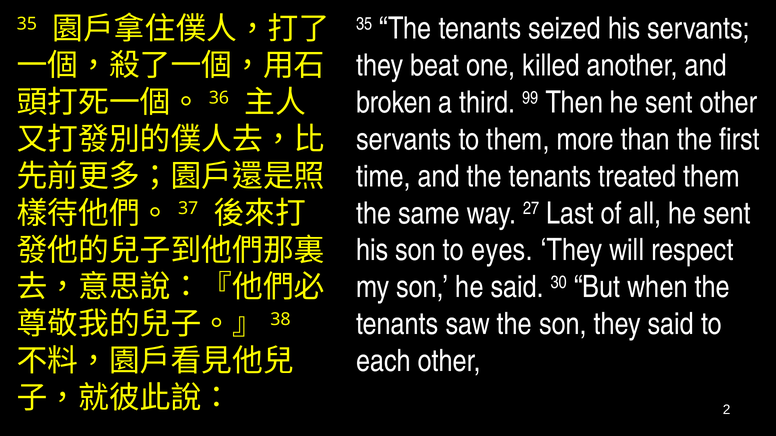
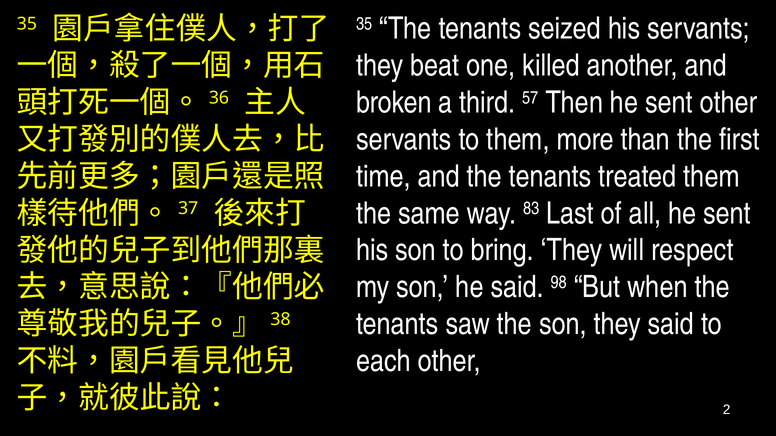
99: 99 -> 57
27: 27 -> 83
eyes: eyes -> bring
30: 30 -> 98
